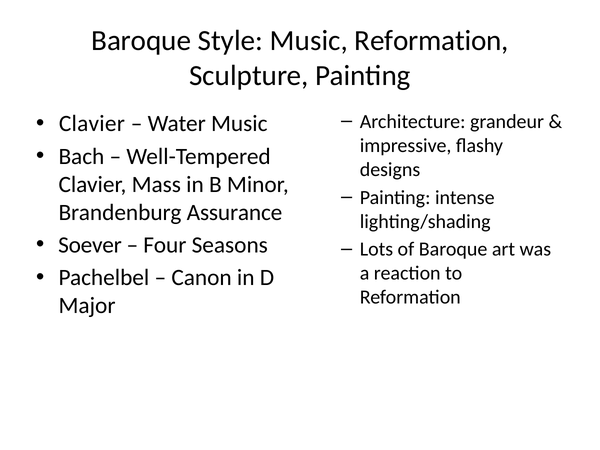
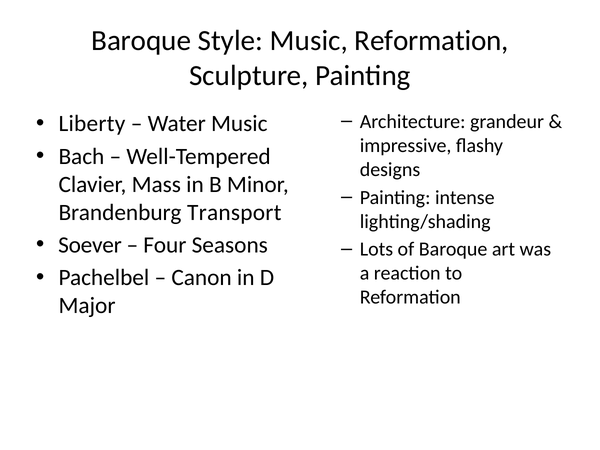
Clavier at (92, 124): Clavier -> Liberty
Assurance: Assurance -> Transport
